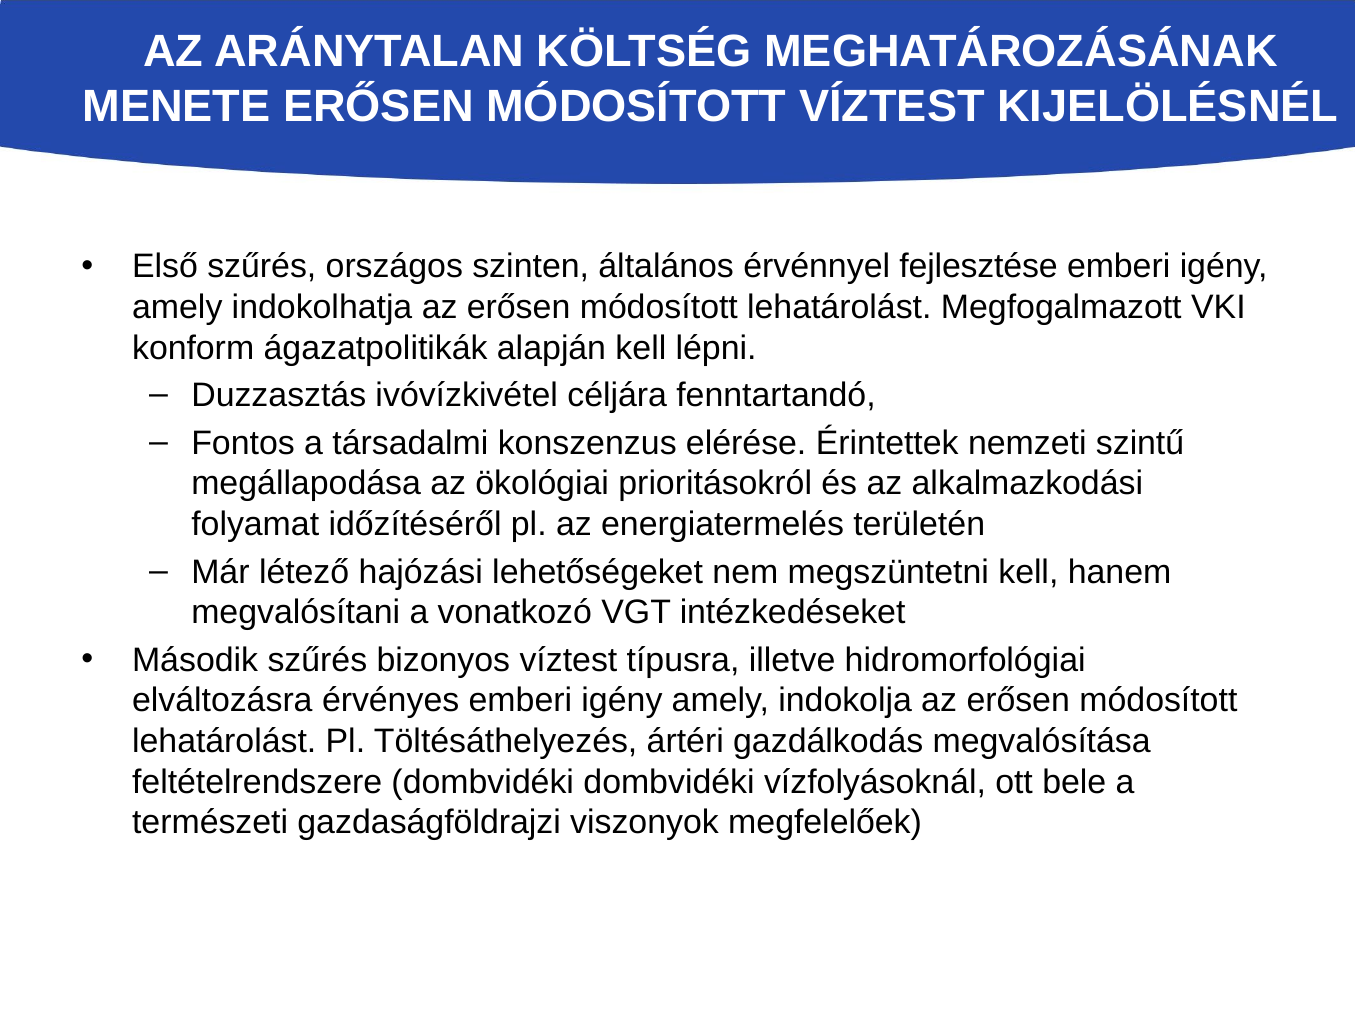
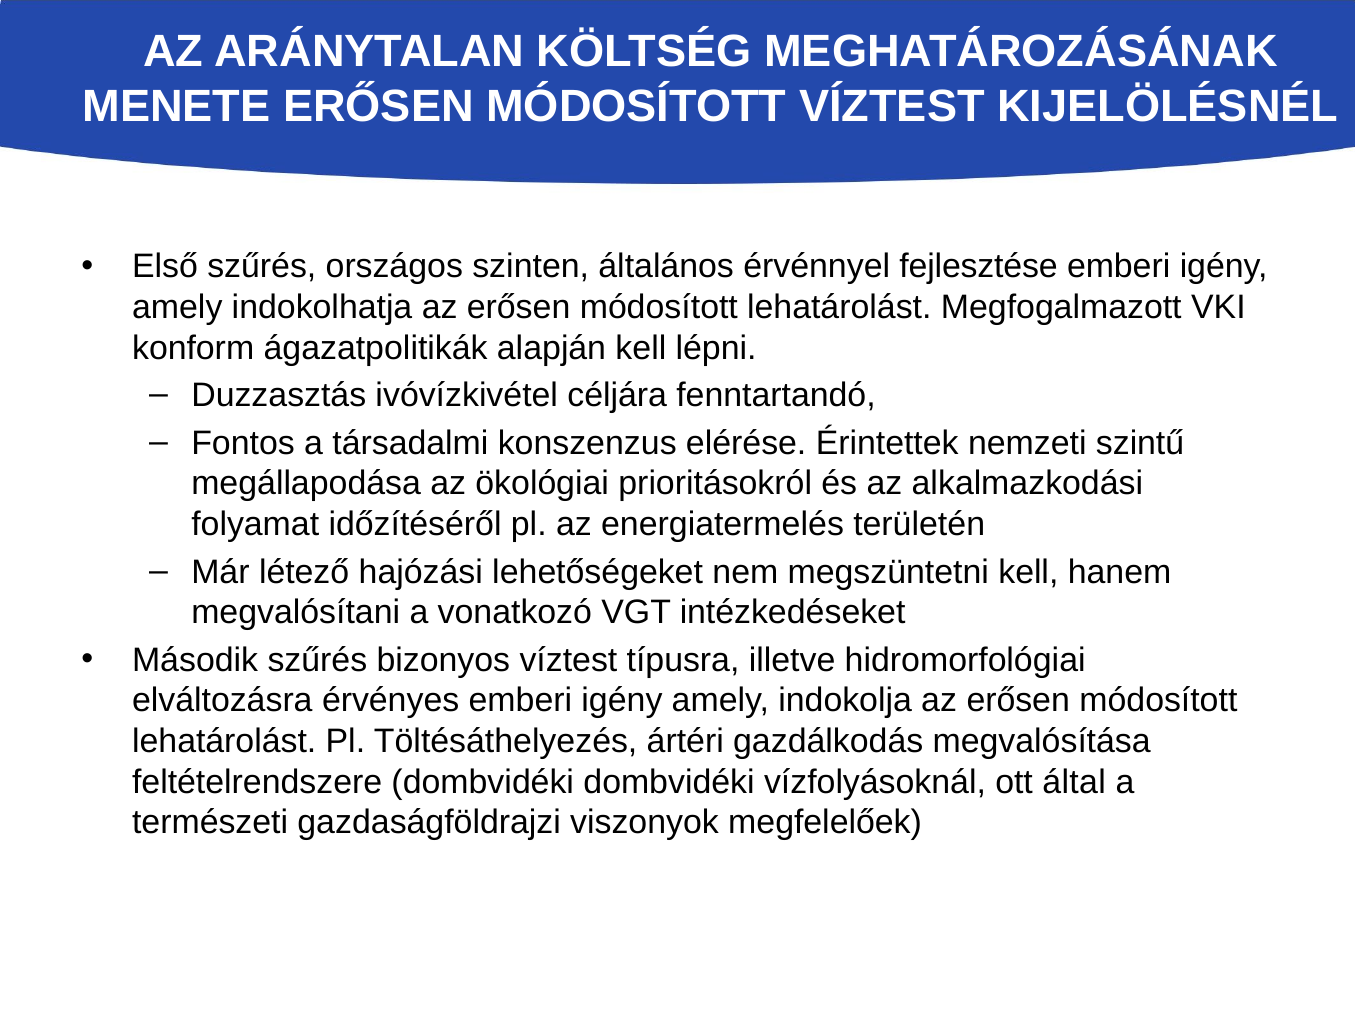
bele: bele -> által
